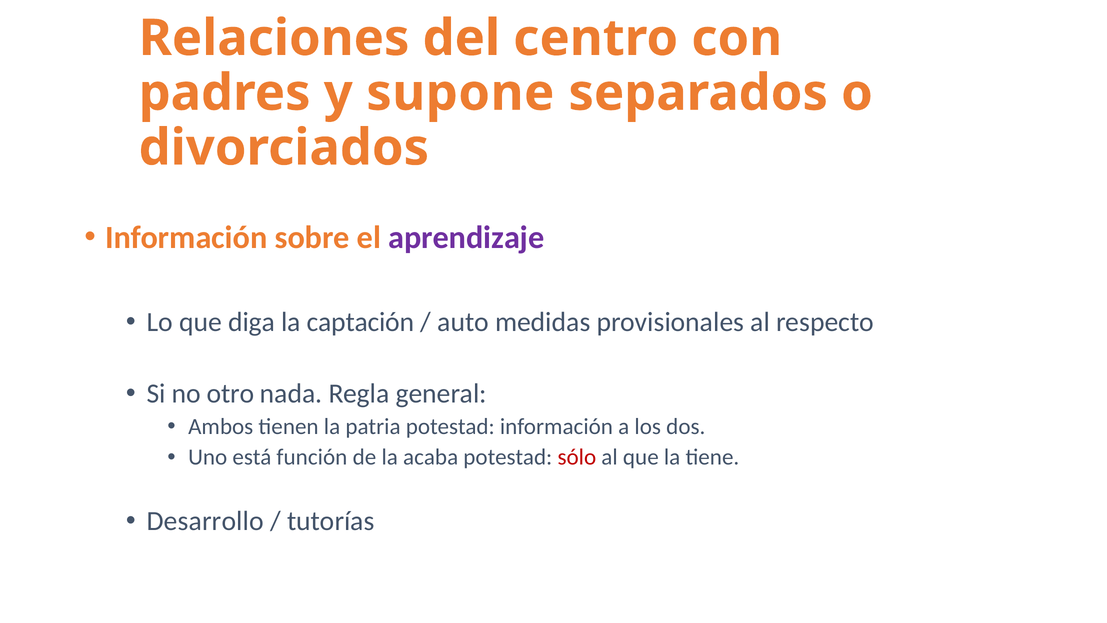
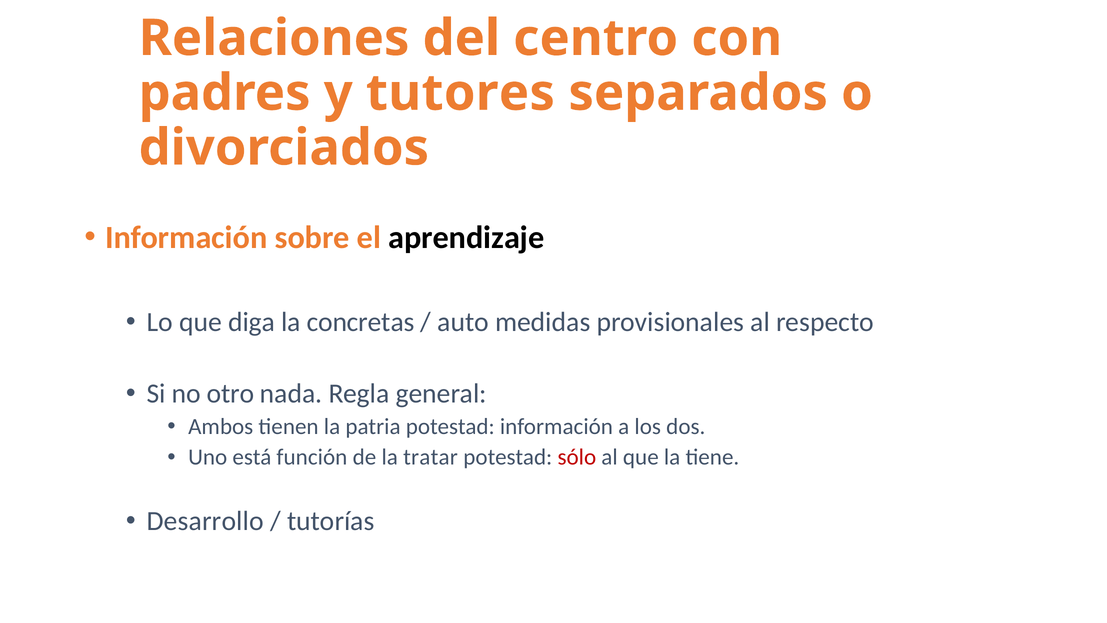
supone: supone -> tutores
aprendizaje colour: purple -> black
captación: captación -> concretas
acaba: acaba -> tratar
